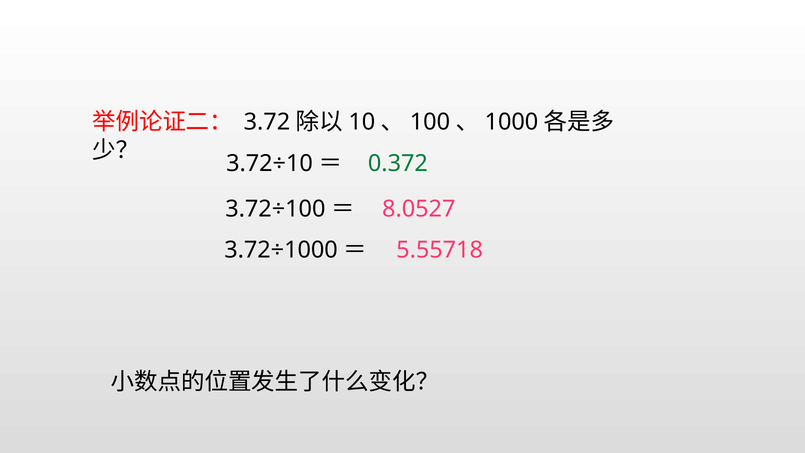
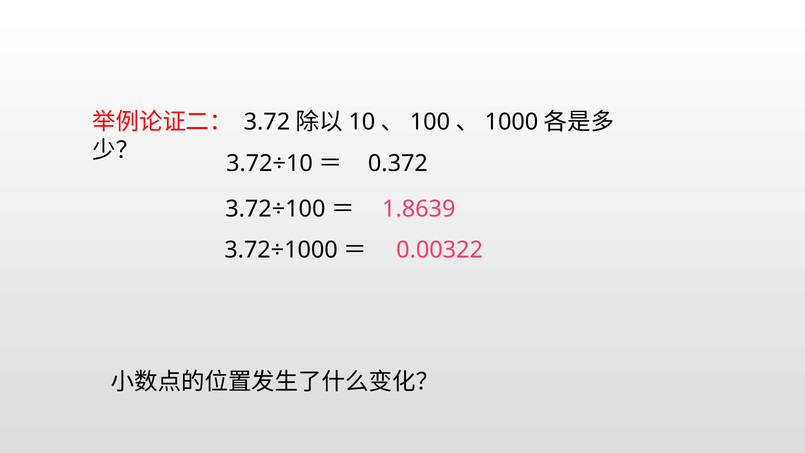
0.372 colour: green -> black
8.0527: 8.0527 -> 1.8639
5.55718: 5.55718 -> 0.00322
